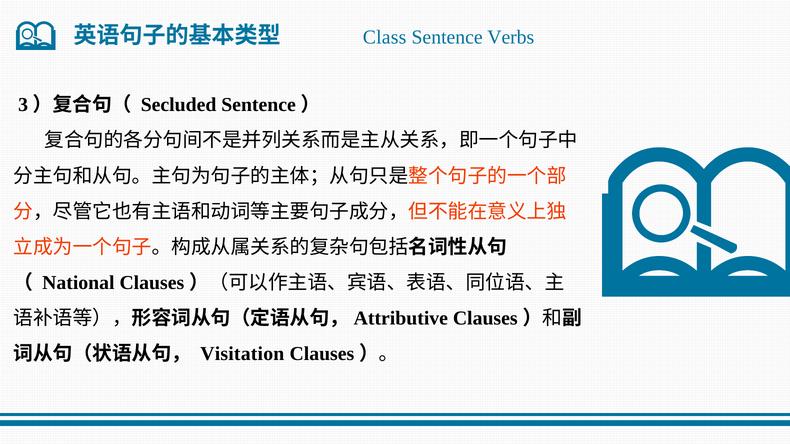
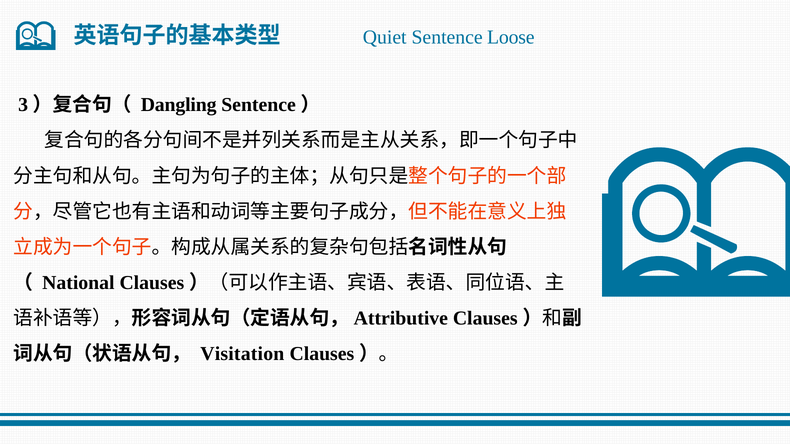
Class: Class -> Quiet
Verbs: Verbs -> Loose
Secluded: Secluded -> Dangling
